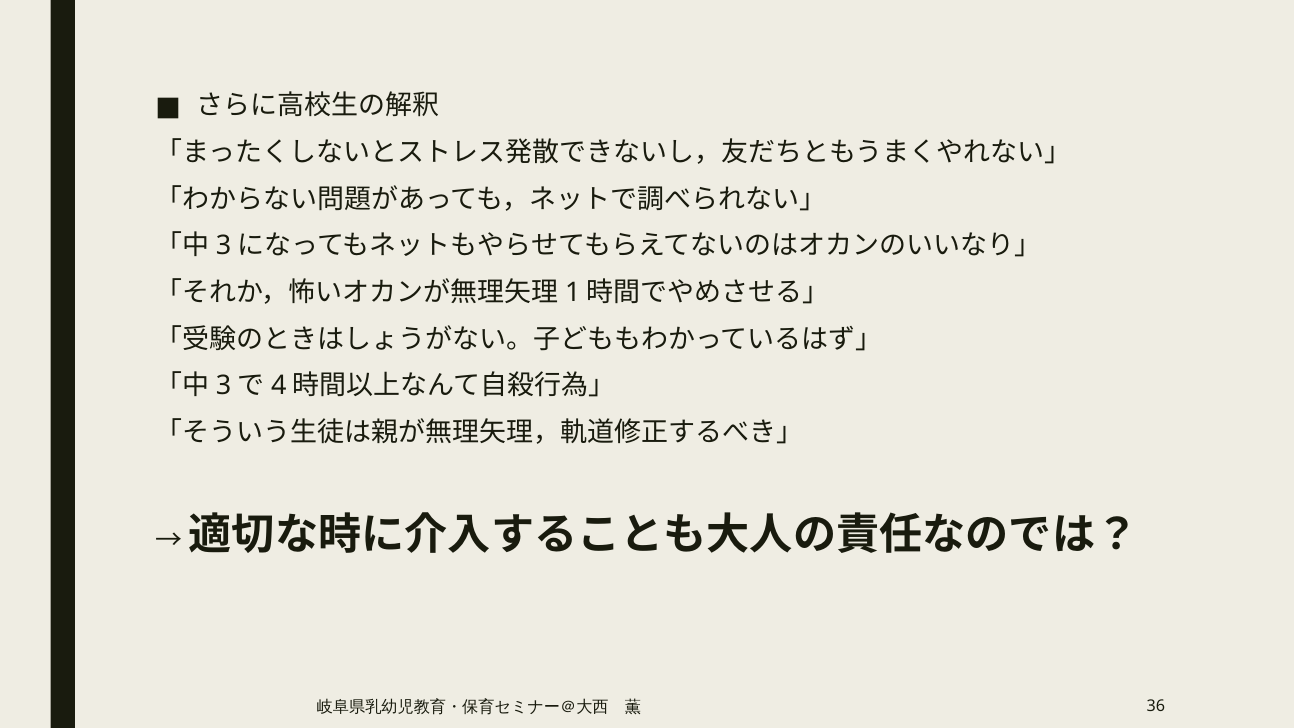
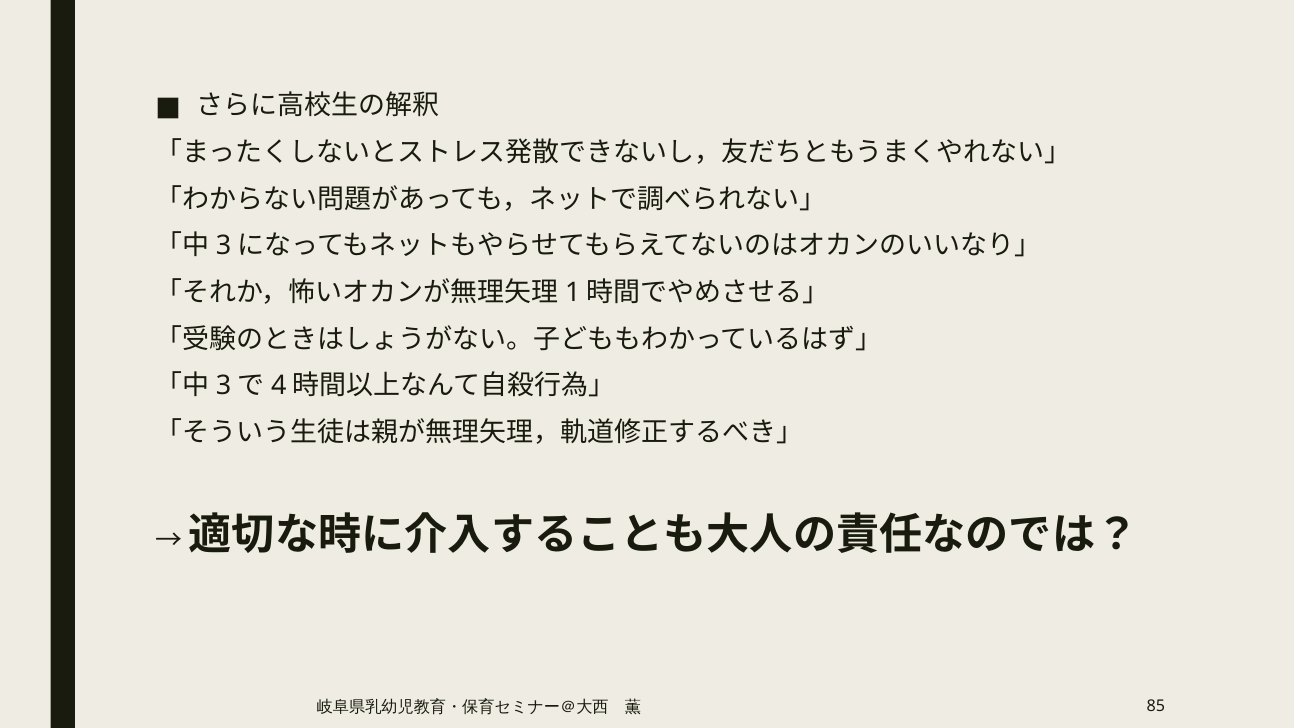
36: 36 -> 85
